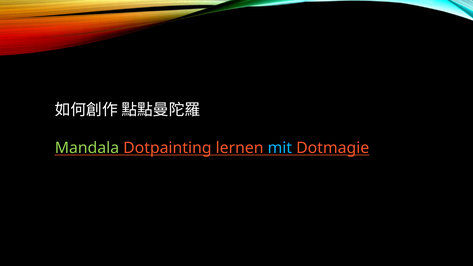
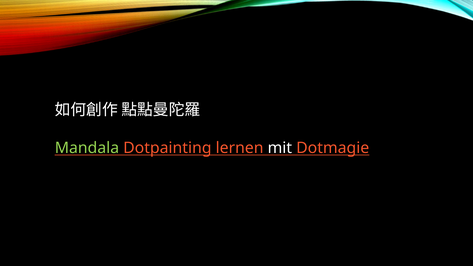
mit colour: light blue -> white
